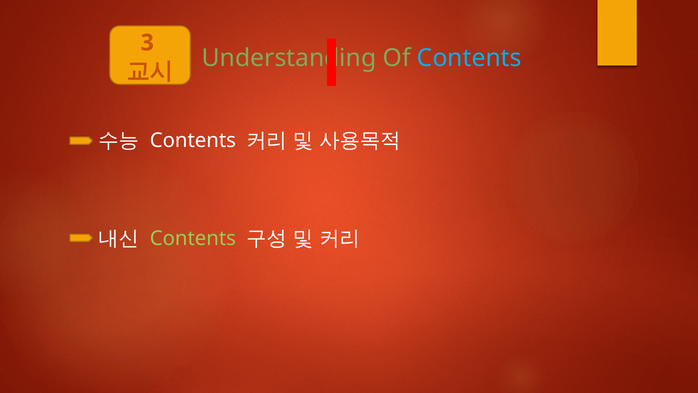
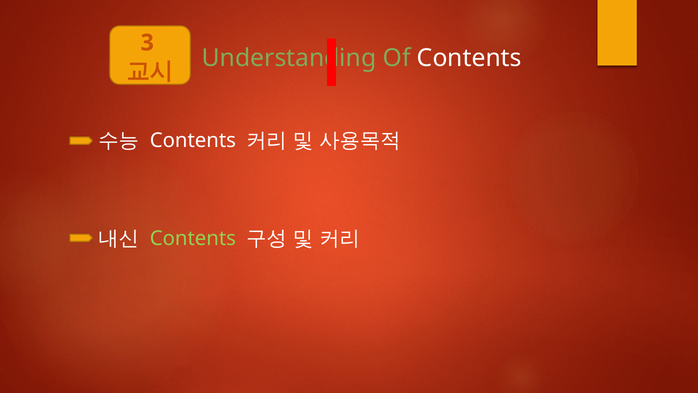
Contents at (469, 58) colour: light blue -> white
